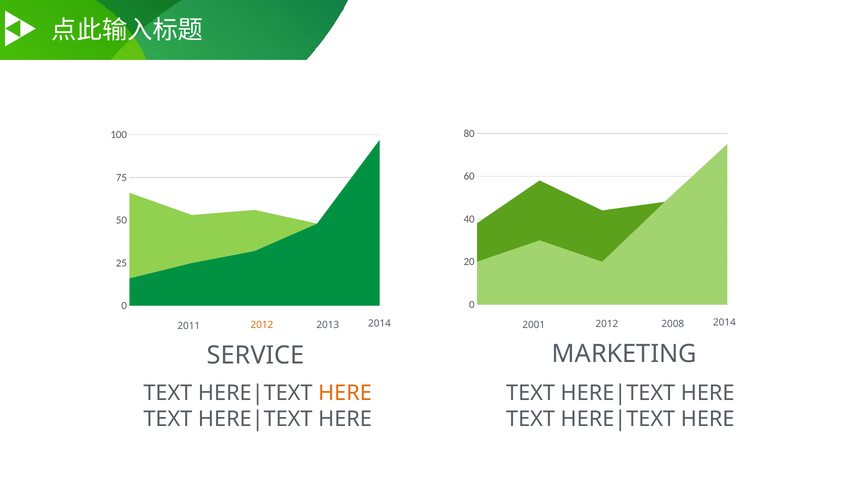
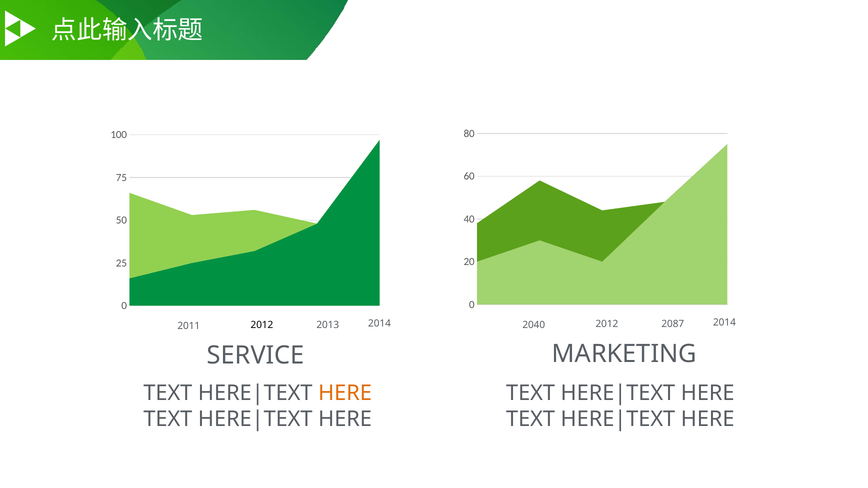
2012 at (262, 325) colour: orange -> black
2001: 2001 -> 2040
2008: 2008 -> 2087
